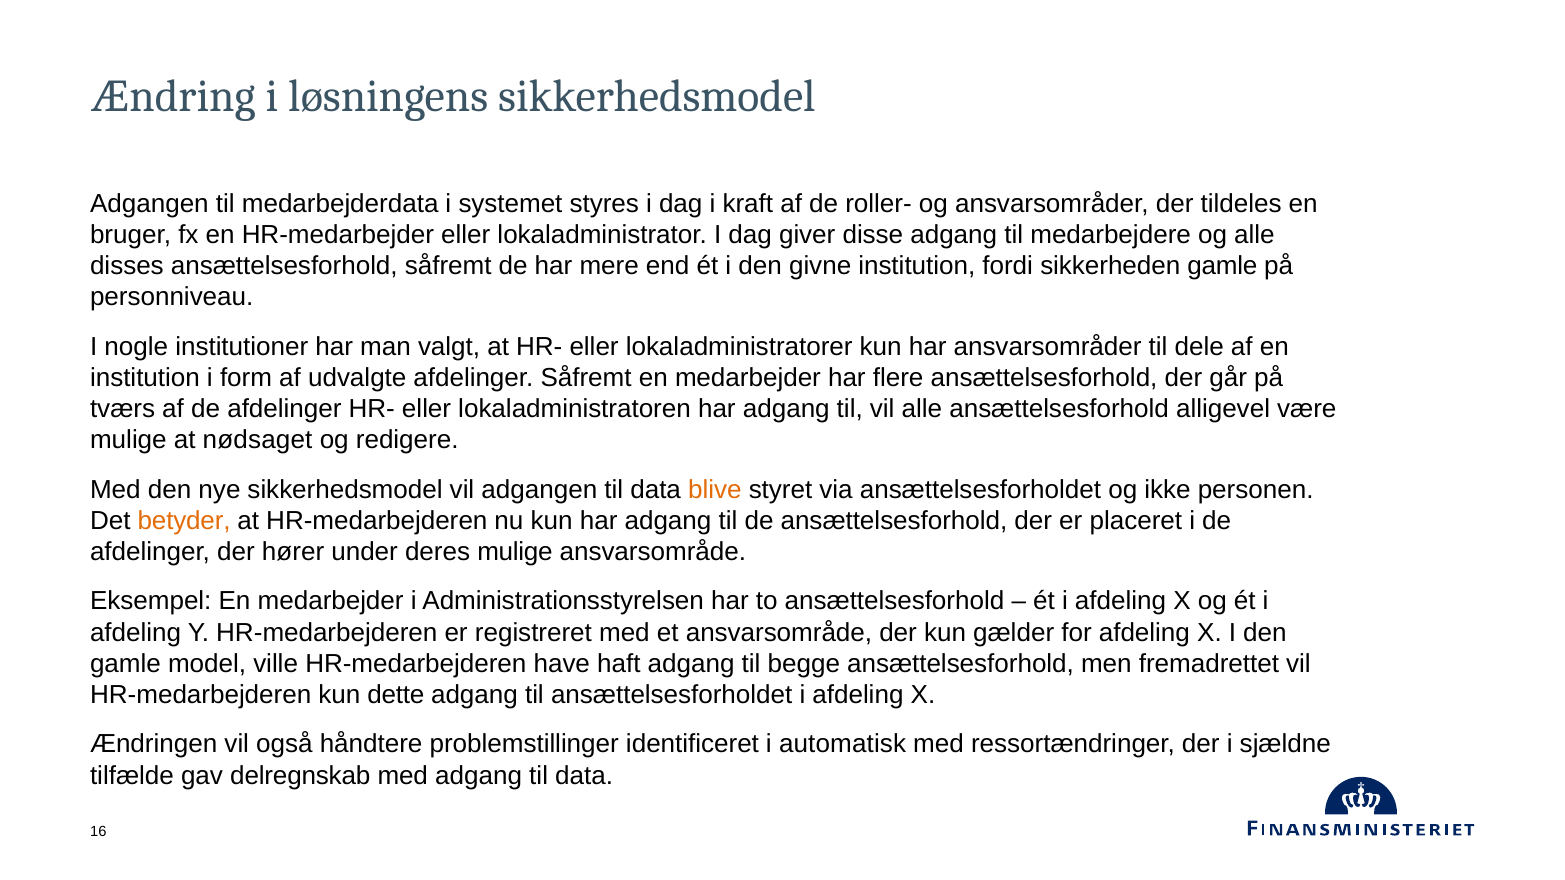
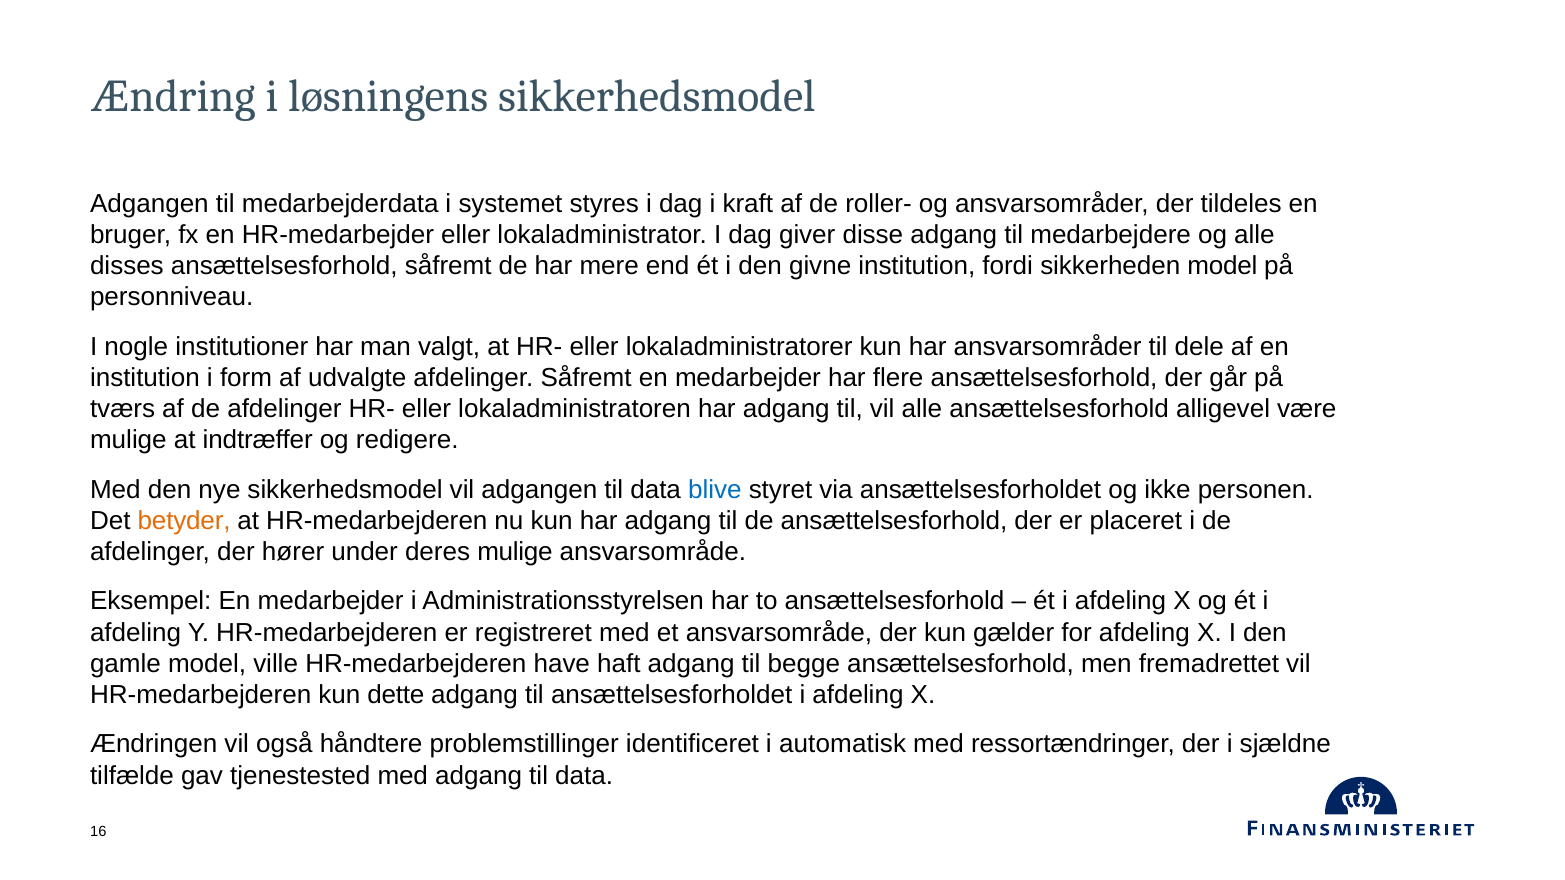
sikkerheden gamle: gamle -> model
nødsaget: nødsaget -> indtræffer
blive colour: orange -> blue
delregnskab: delregnskab -> tjenestested
